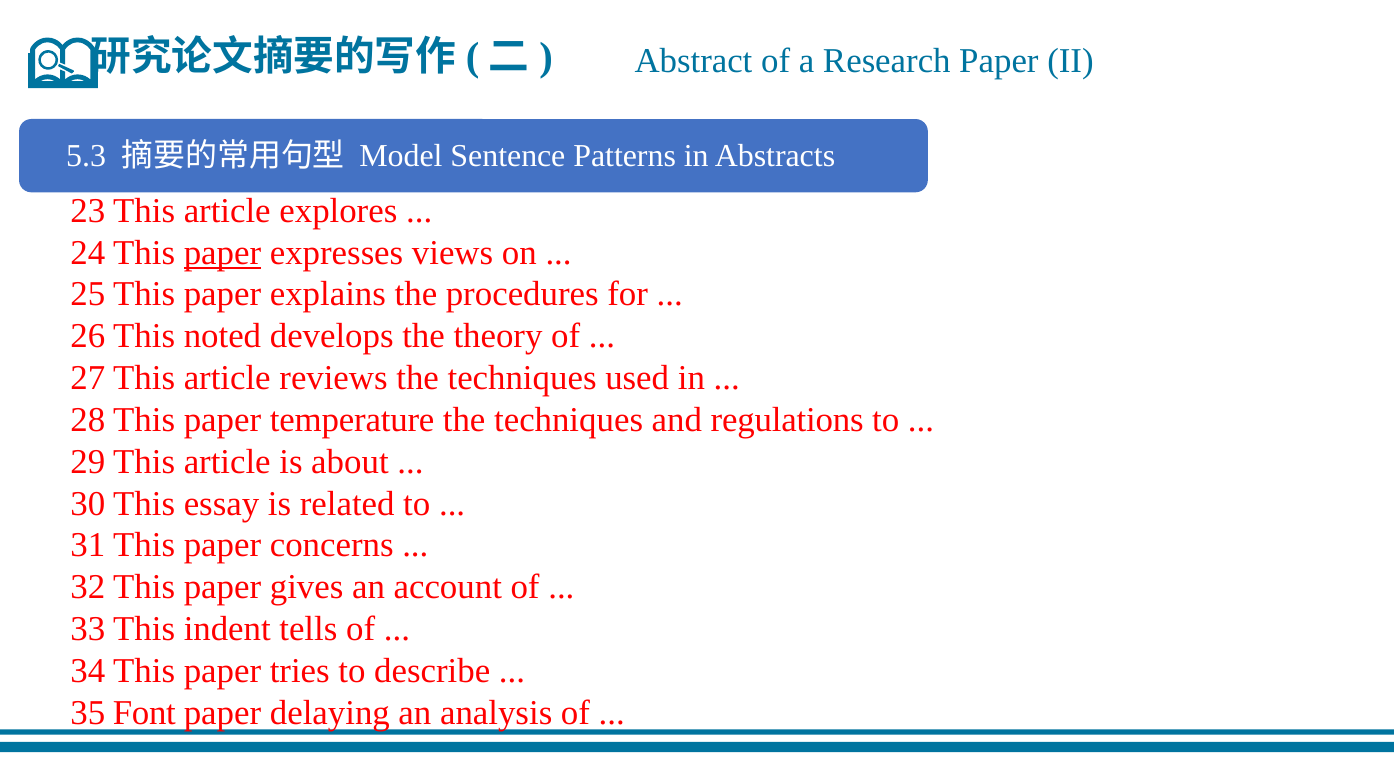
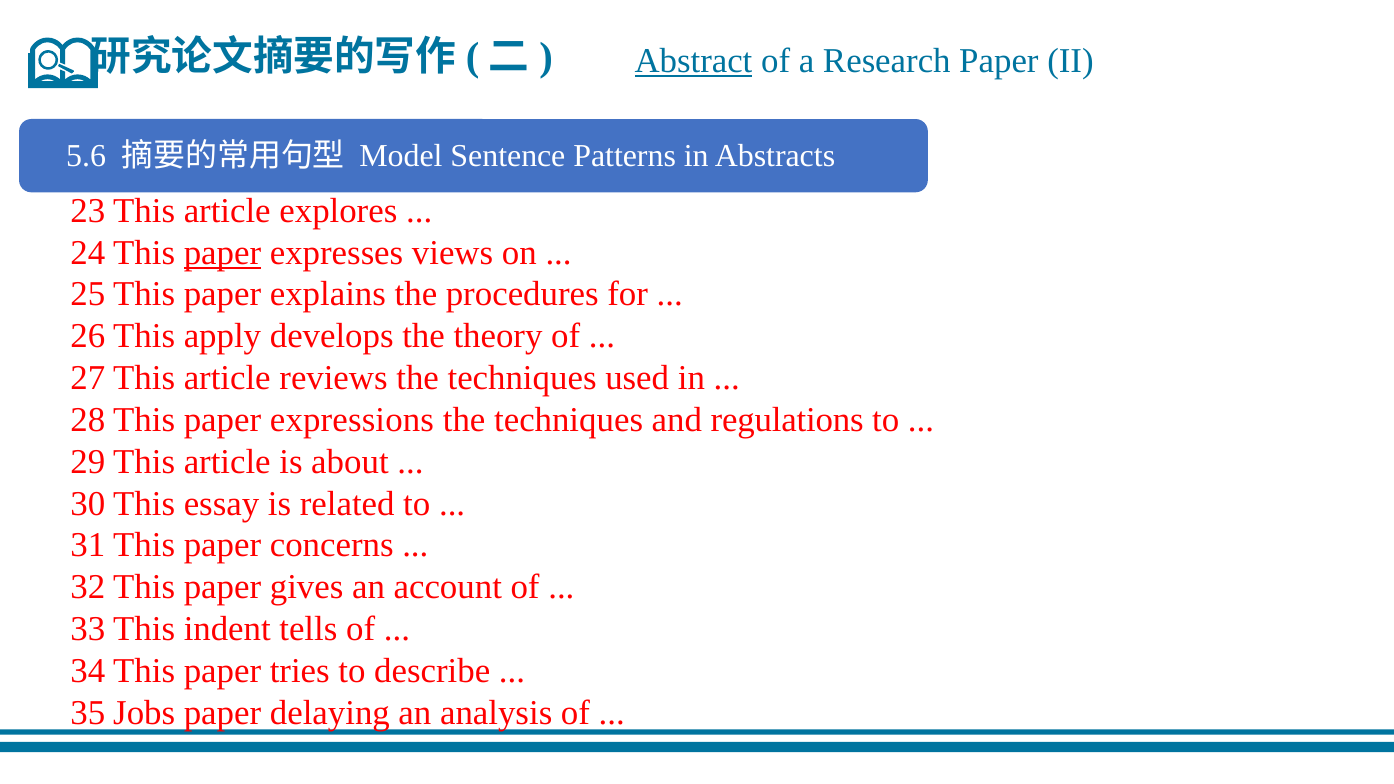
Abstract underline: none -> present
5.3: 5.3 -> 5.6
noted: noted -> apply
temperature: temperature -> expressions
Font: Font -> Jobs
